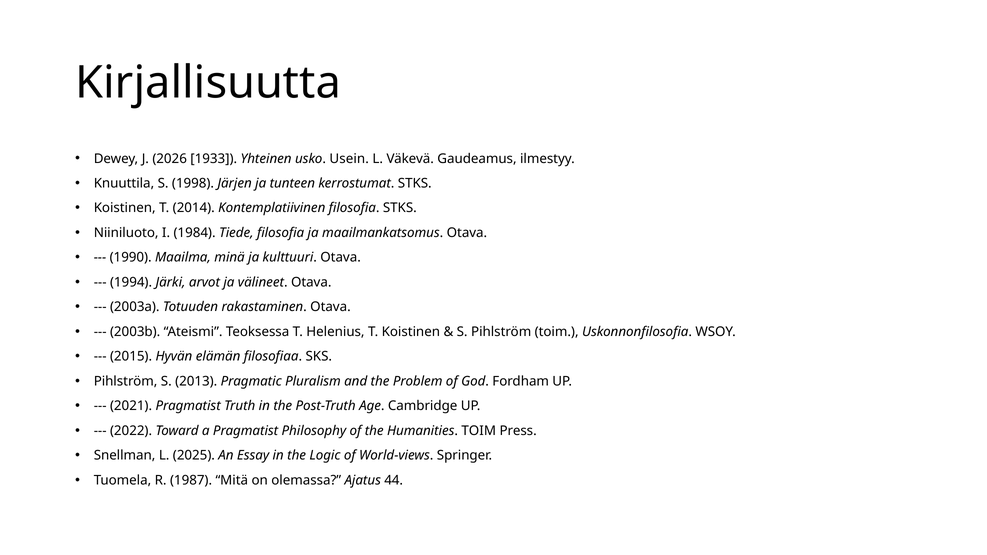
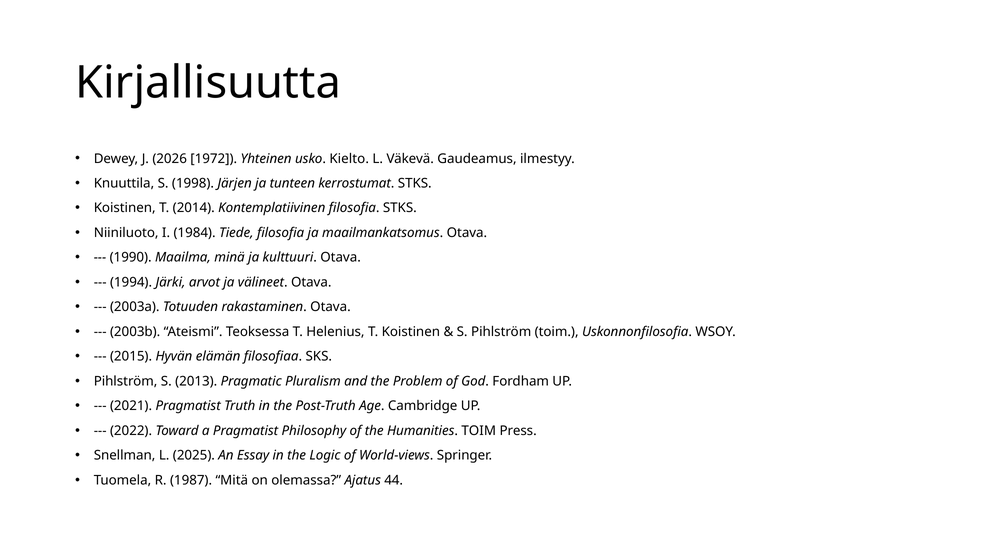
1933: 1933 -> 1972
Usein: Usein -> Kielto
